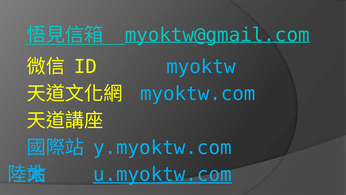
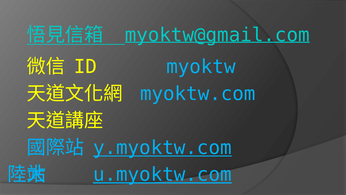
y.myoktw.com underline: none -> present
